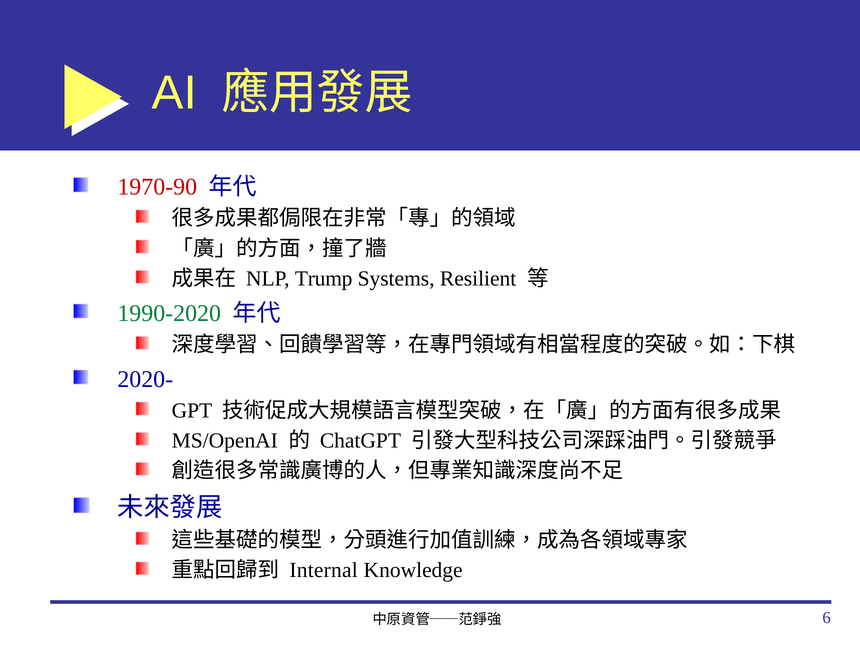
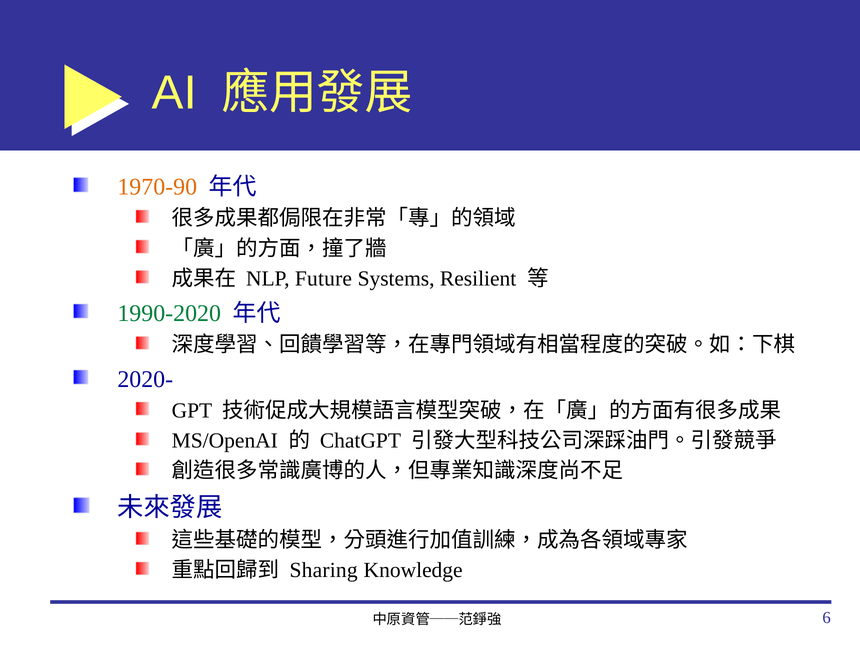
1970-90 colour: red -> orange
Trump: Trump -> Future
Internal: Internal -> Sharing
